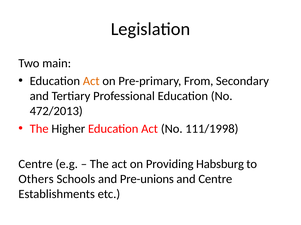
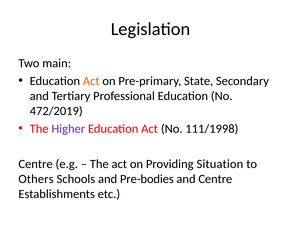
From: From -> State
472/2013: 472/2013 -> 472/2019
Higher colour: black -> purple
Habsburg: Habsburg -> Situation
Pre-unions: Pre-unions -> Pre-bodies
